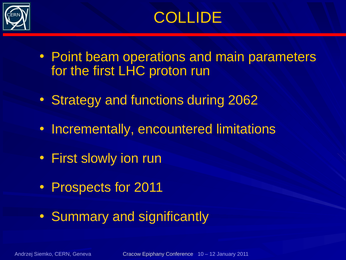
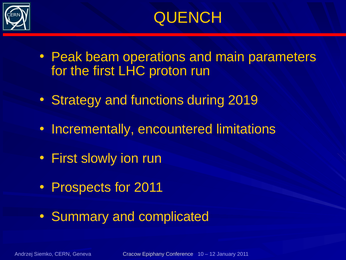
COLLIDE: COLLIDE -> QUENCH
Point: Point -> Peak
2062: 2062 -> 2019
significantly: significantly -> complicated
